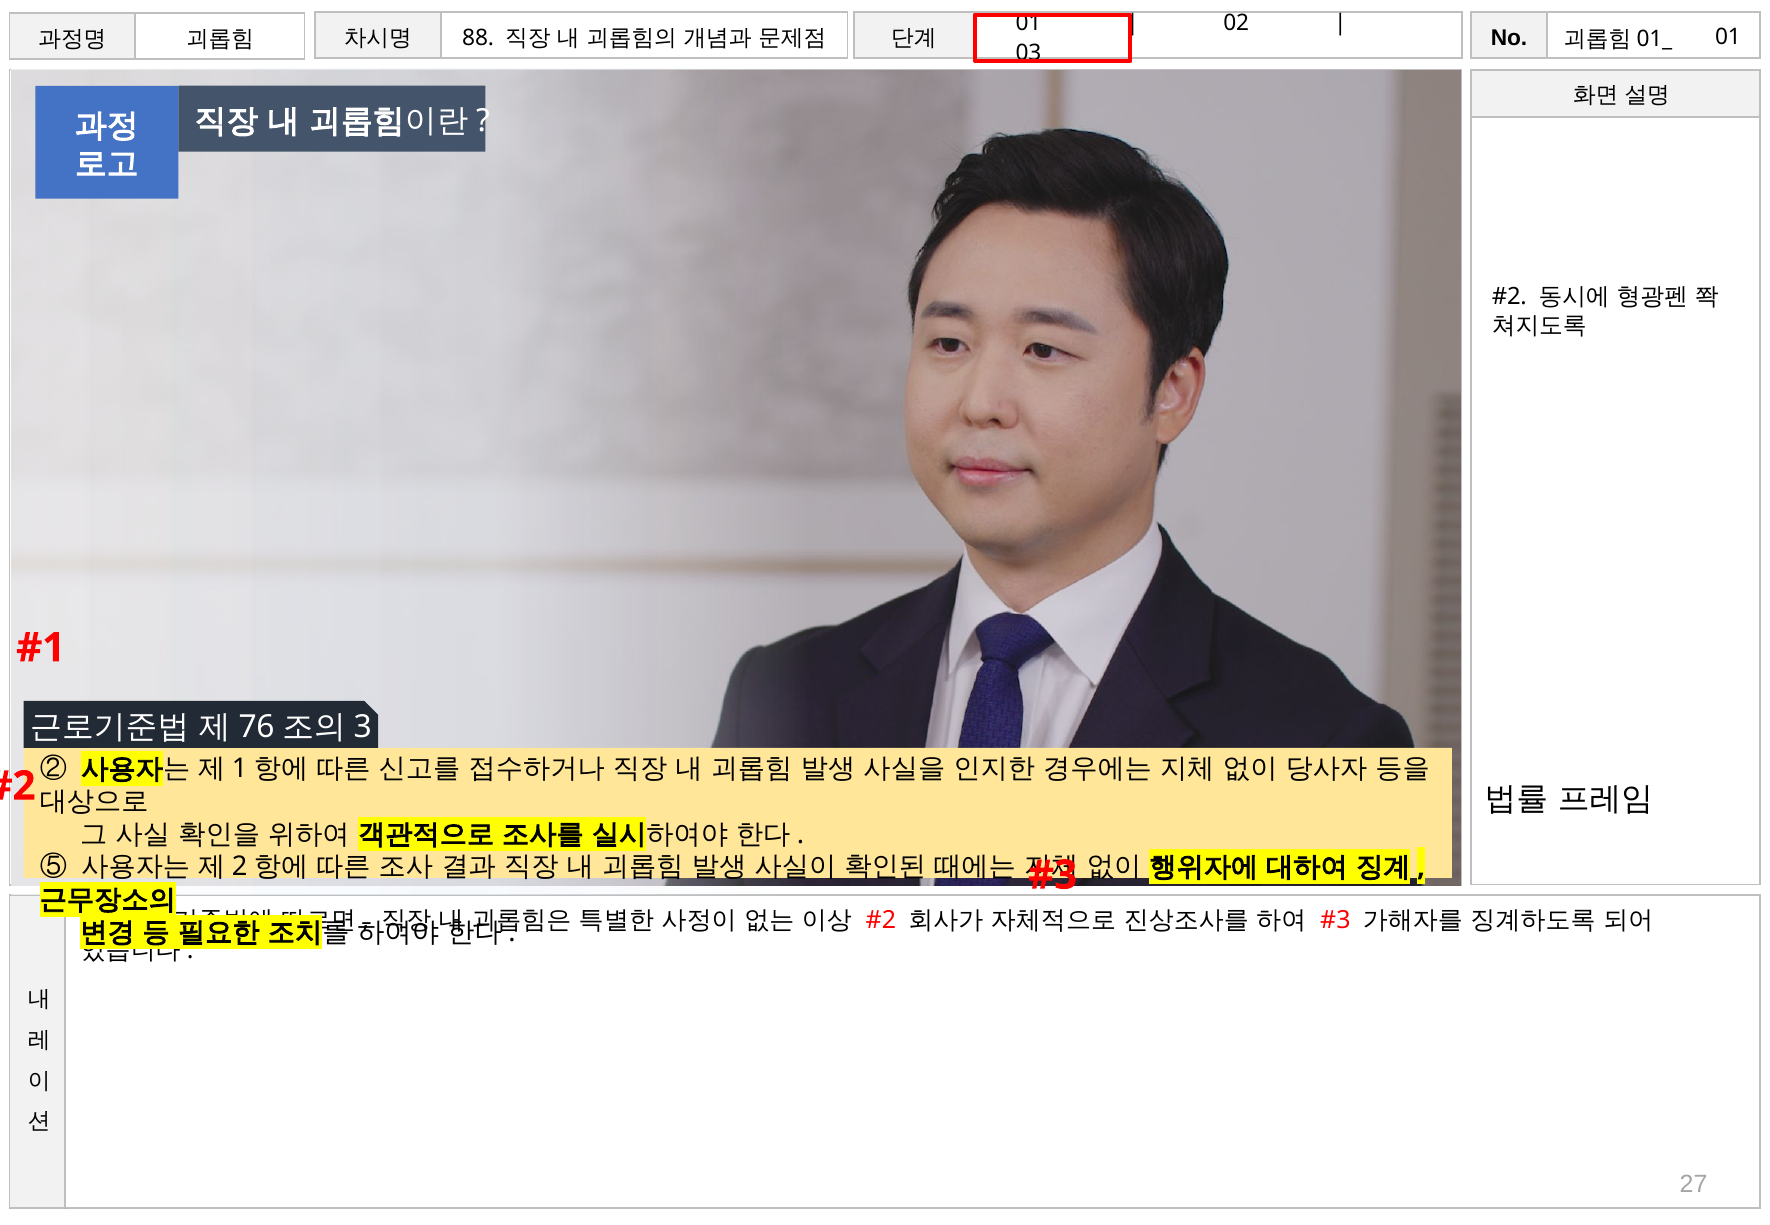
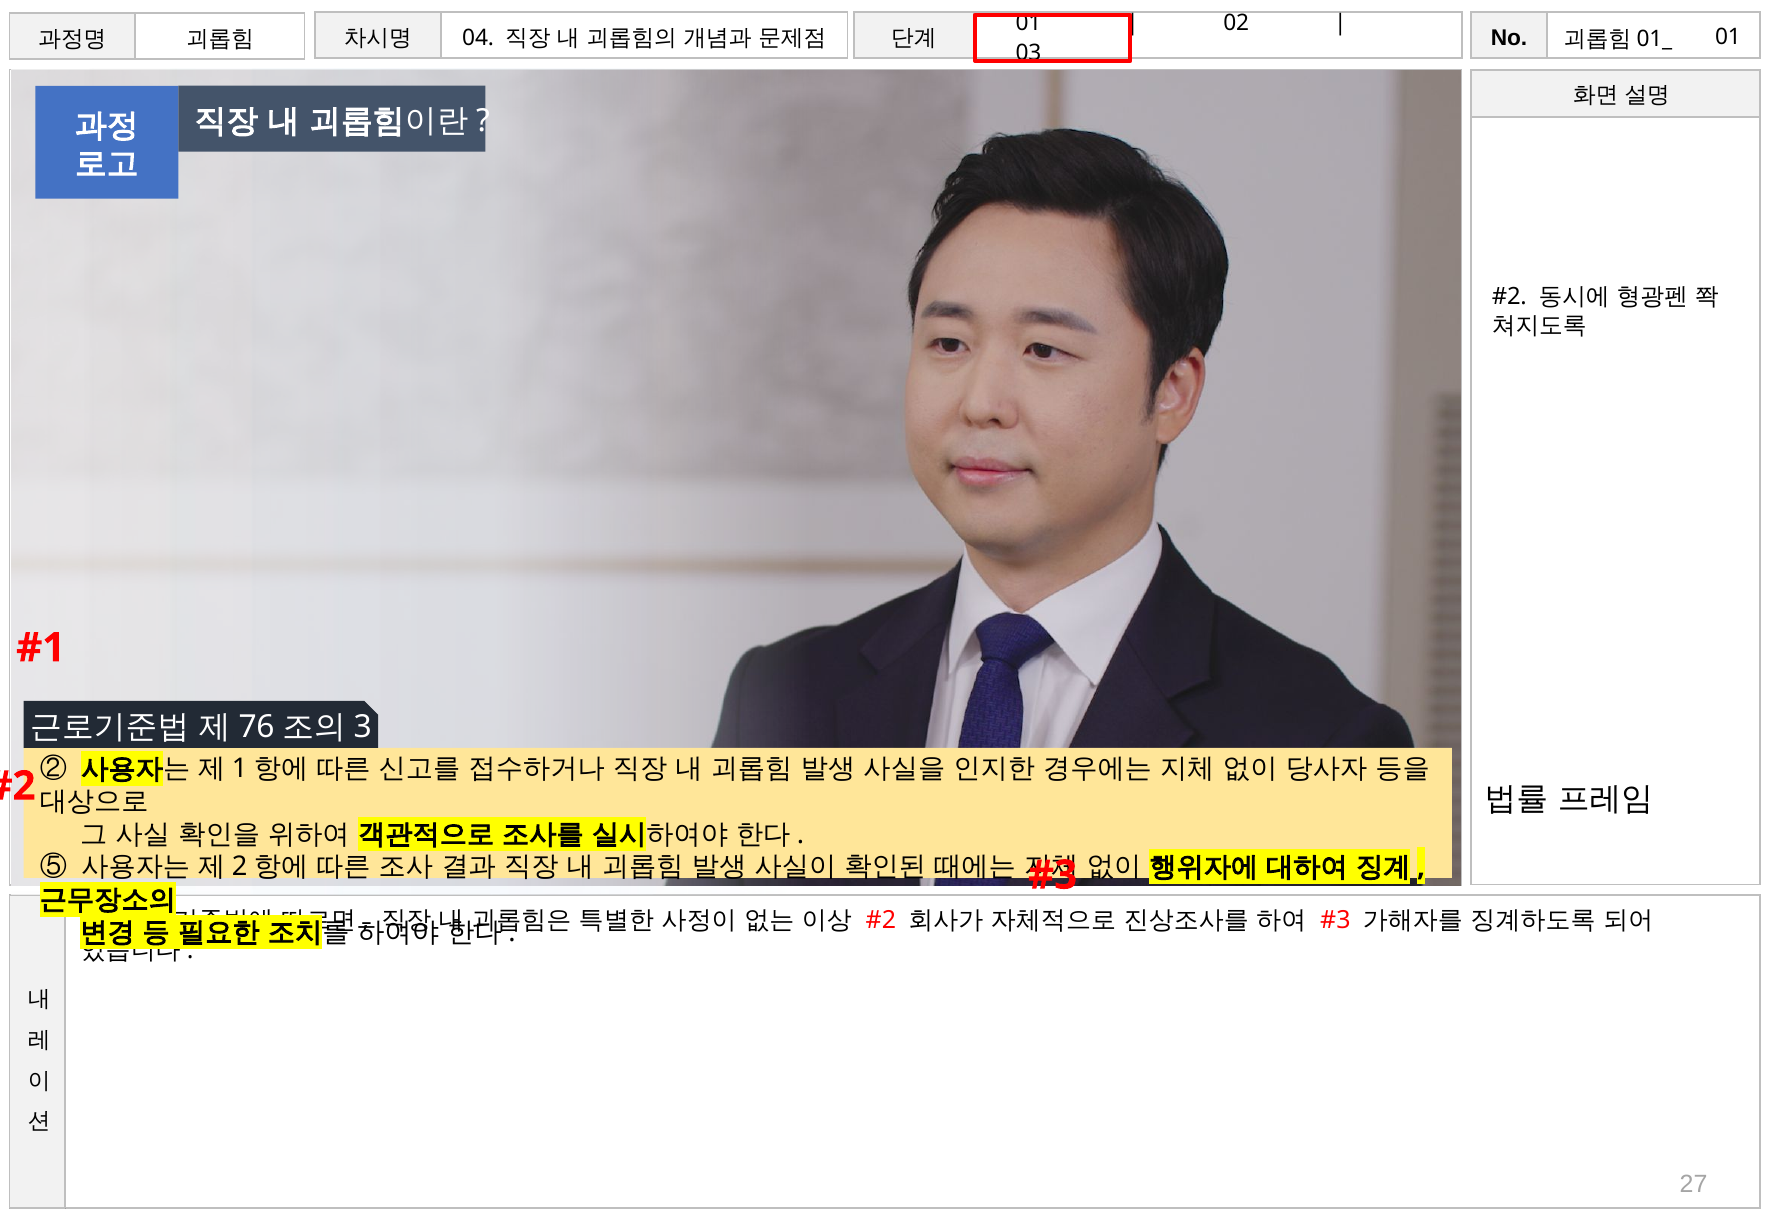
88: 88 -> 04
